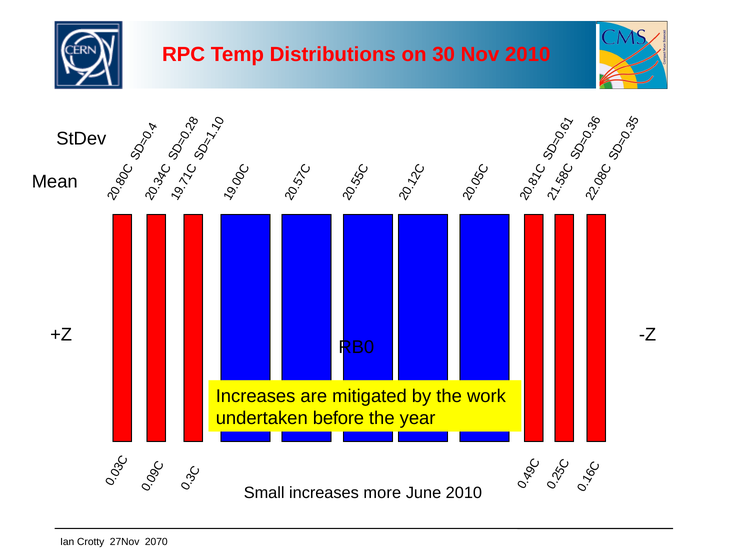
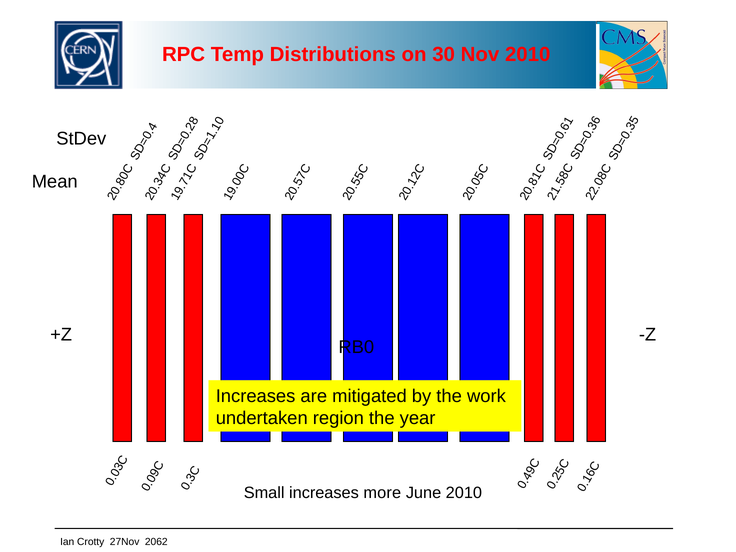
before: before -> region
2070: 2070 -> 2062
